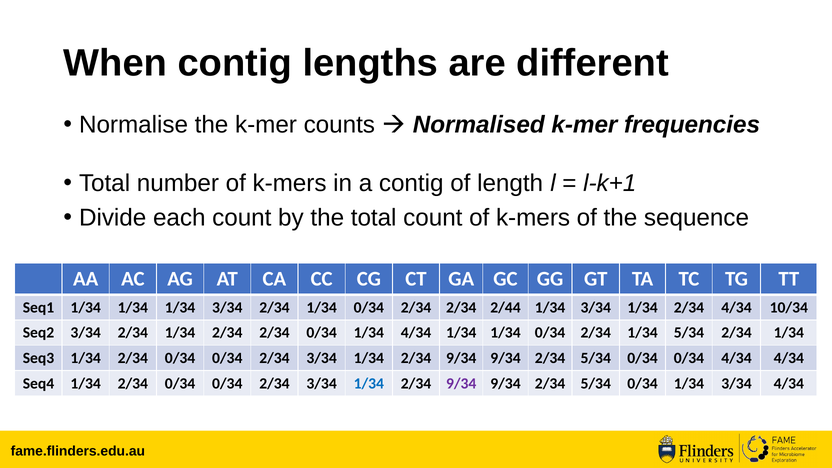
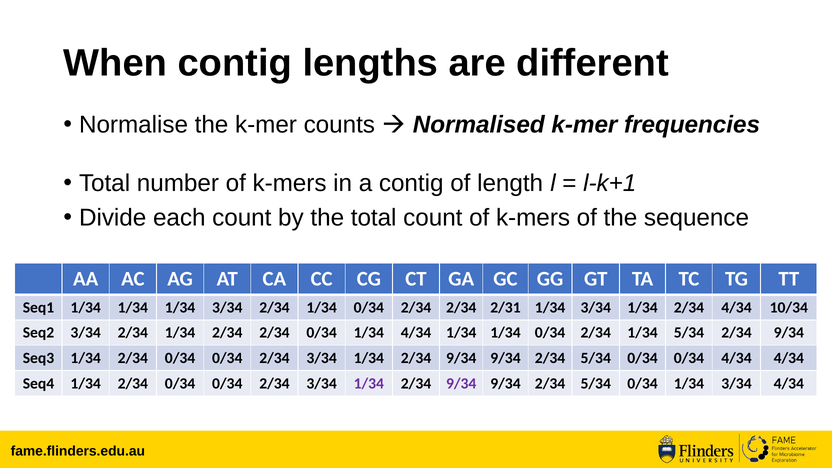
2/44: 2/44 -> 2/31
5/34 2/34 1/34: 1/34 -> 9/34
1/34 at (369, 383) colour: blue -> purple
